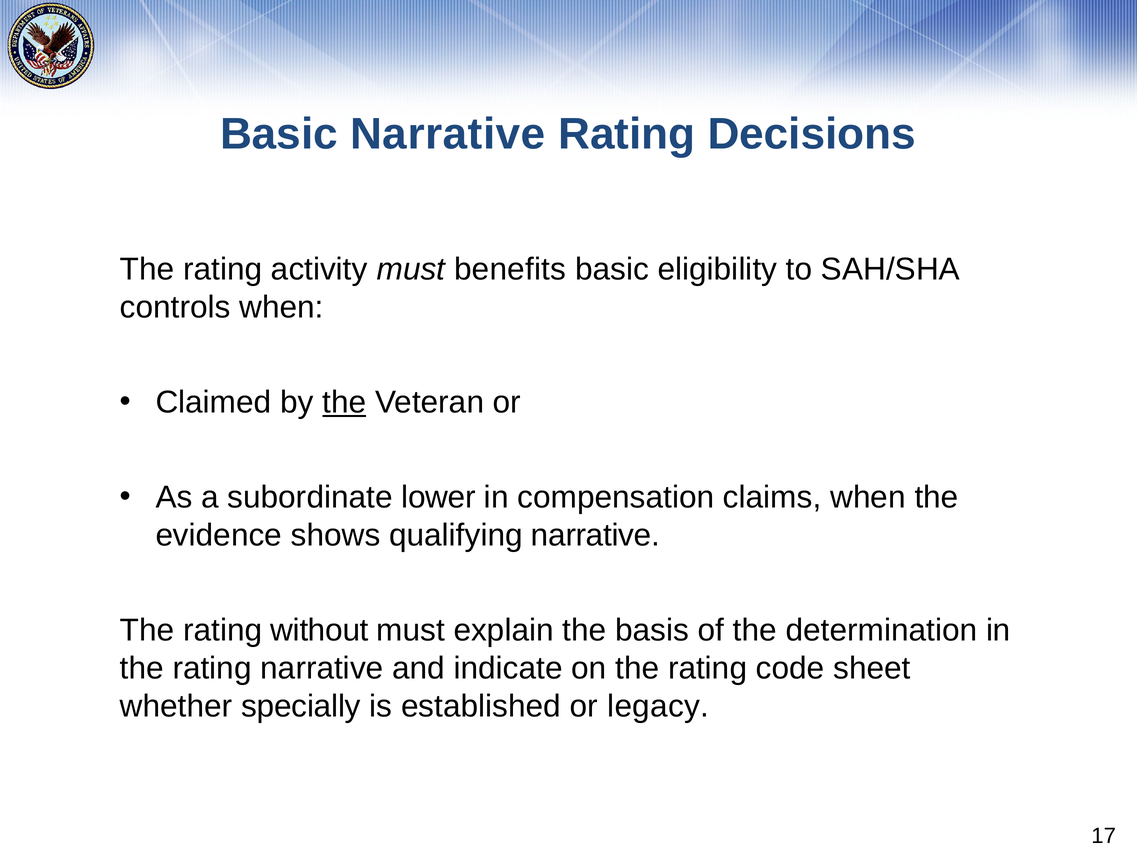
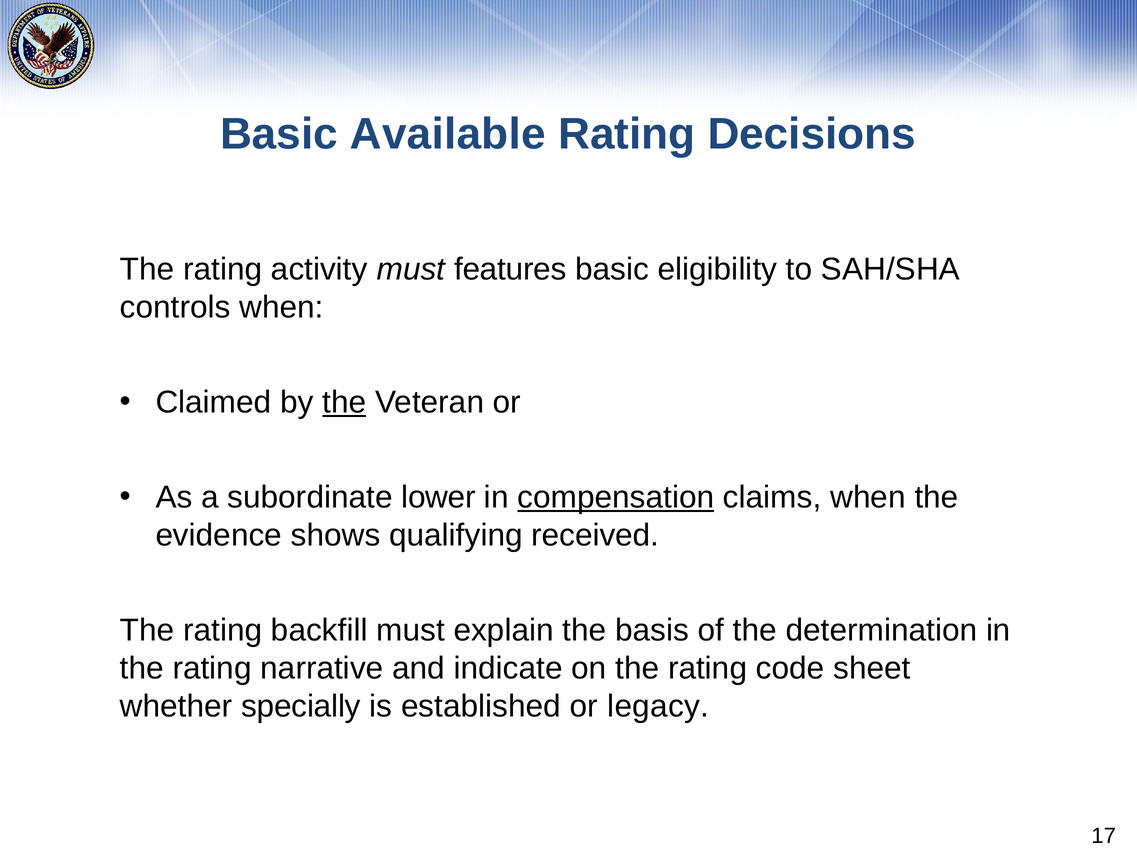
Basic Narrative: Narrative -> Available
benefits: benefits -> features
compensation underline: none -> present
qualifying narrative: narrative -> received
without: without -> backfill
